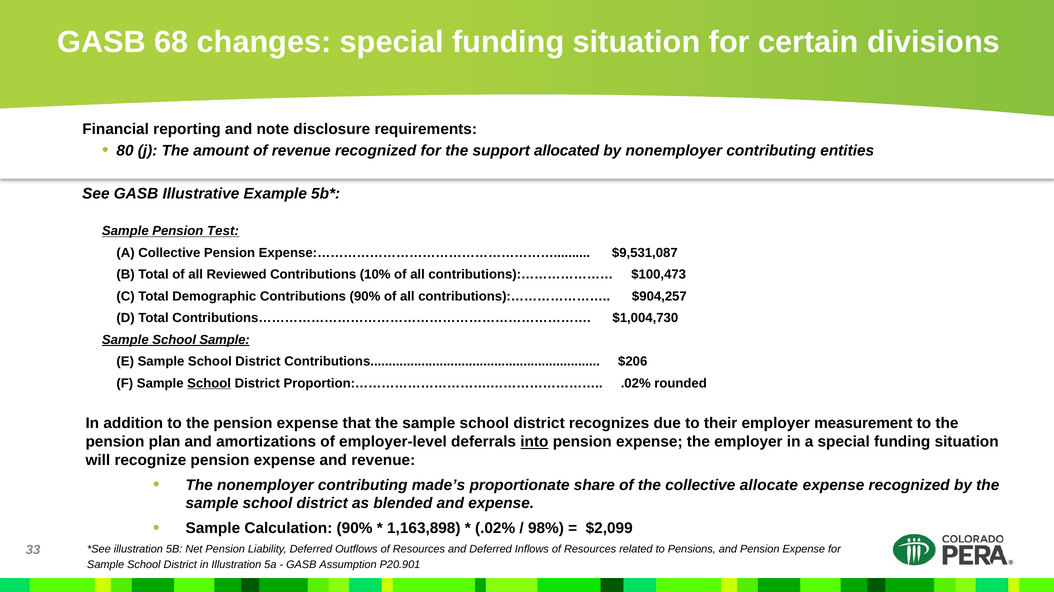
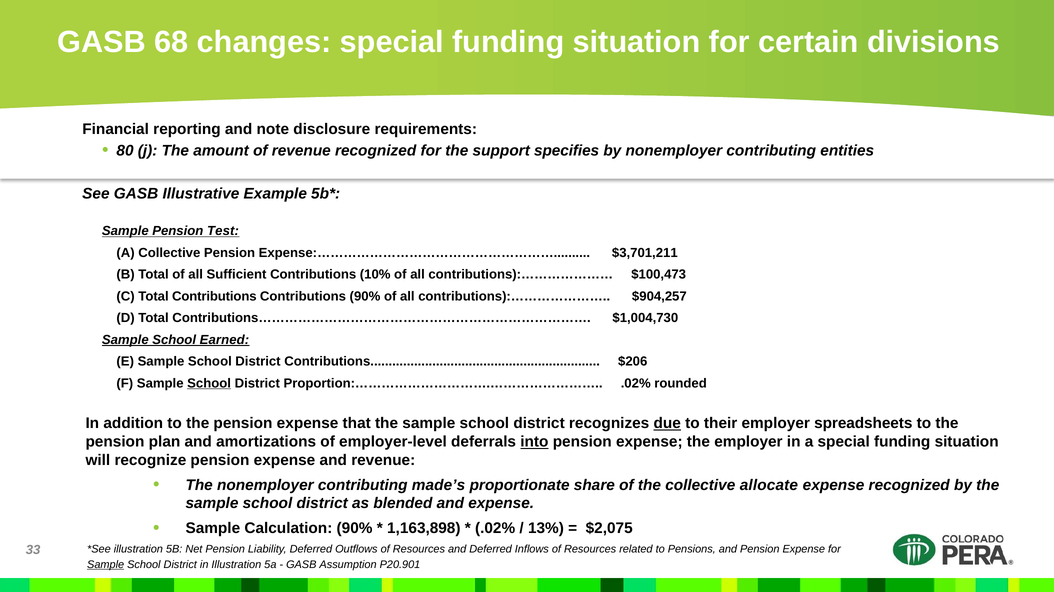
allocated: allocated -> specifies
$9,531,087: $9,531,087 -> $3,701,211
Reviewed: Reviewed -> Sufficient
Total Demographic: Demographic -> Contributions
School Sample: Sample -> Earned
due underline: none -> present
measurement: measurement -> spreadsheets
98%: 98% -> 13%
$2,099: $2,099 -> $2,075
Sample at (106, 565) underline: none -> present
